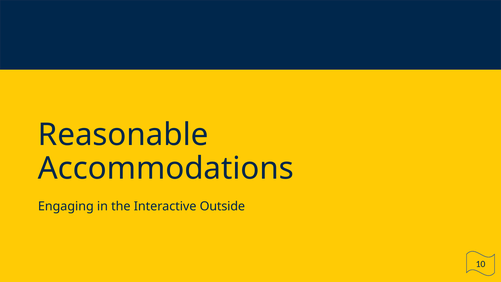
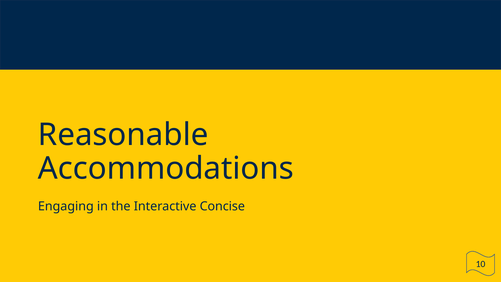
Outside: Outside -> Concise
